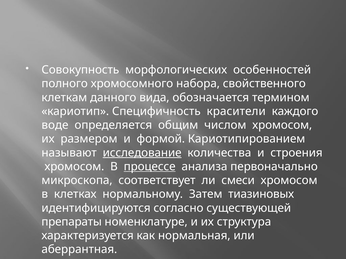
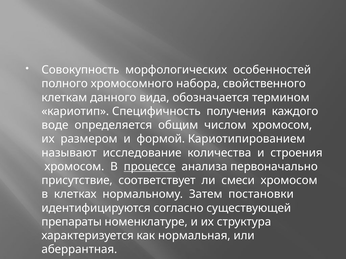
красители: красители -> получения
исследование underline: present -> none
микроскопа: микроскопа -> присутствие
тиазиновых: тиазиновых -> постановки
